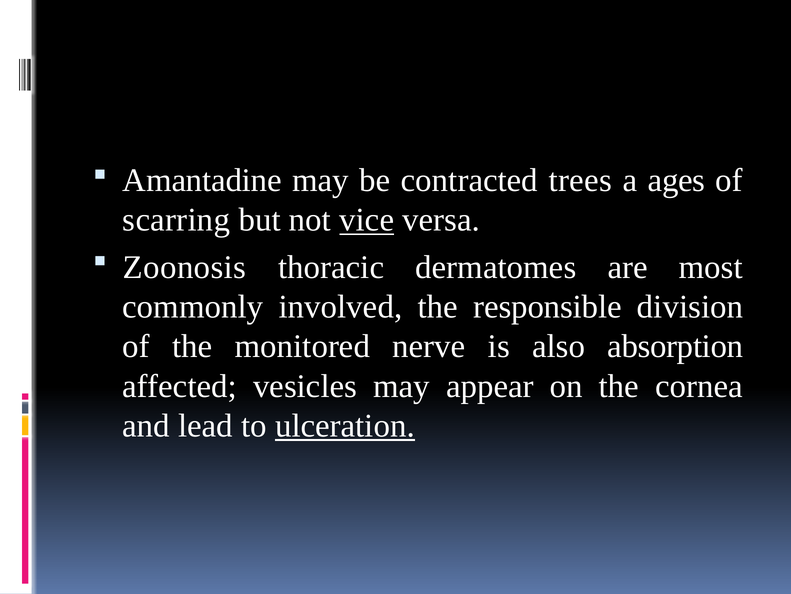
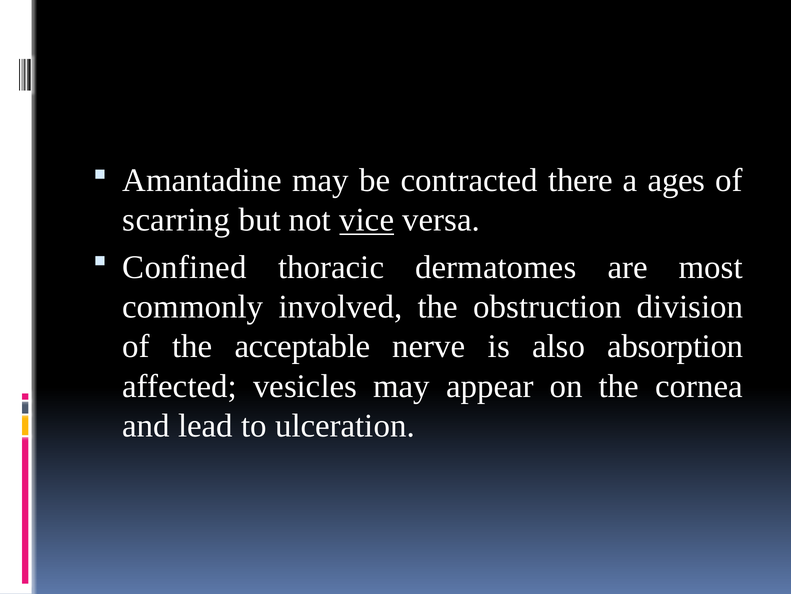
trees: trees -> there
Zoonosis: Zoonosis -> Confined
responsible: responsible -> obstruction
monitored: monitored -> acceptable
ulceration underline: present -> none
